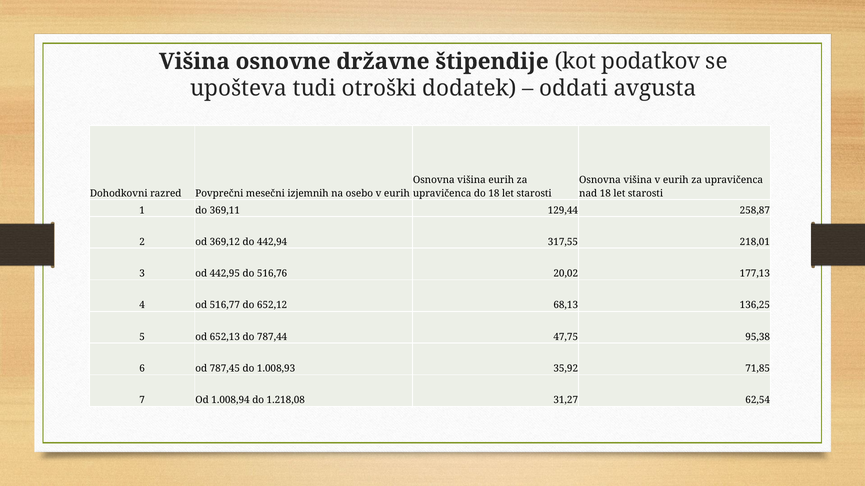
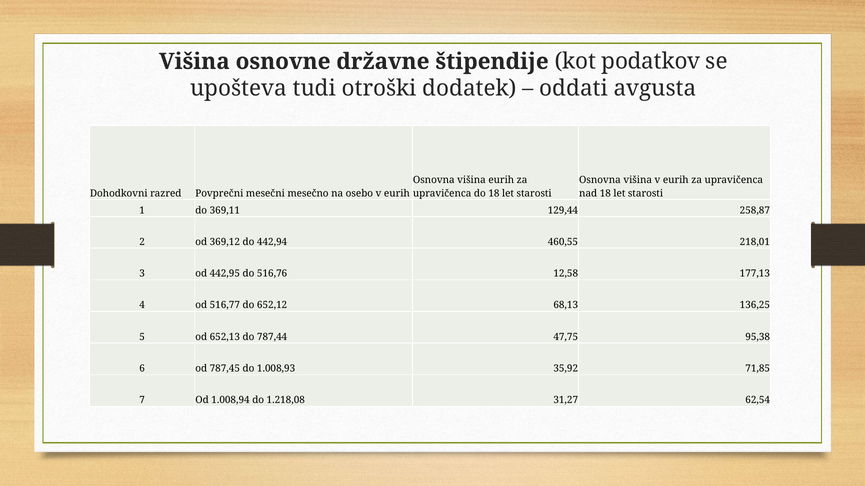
izjemnih: izjemnih -> mesečno
317,55: 317,55 -> 460,55
20,02: 20,02 -> 12,58
